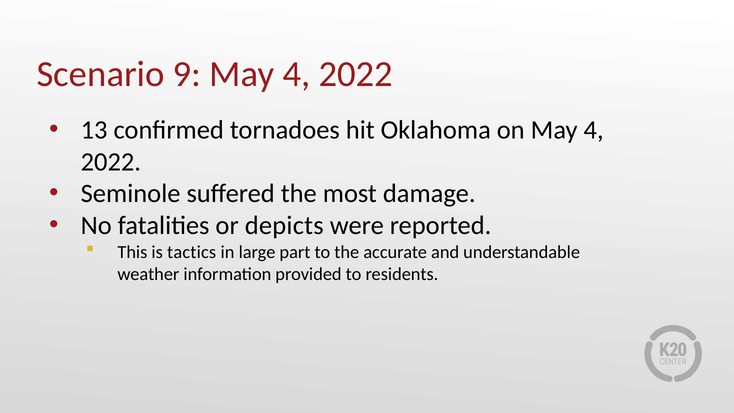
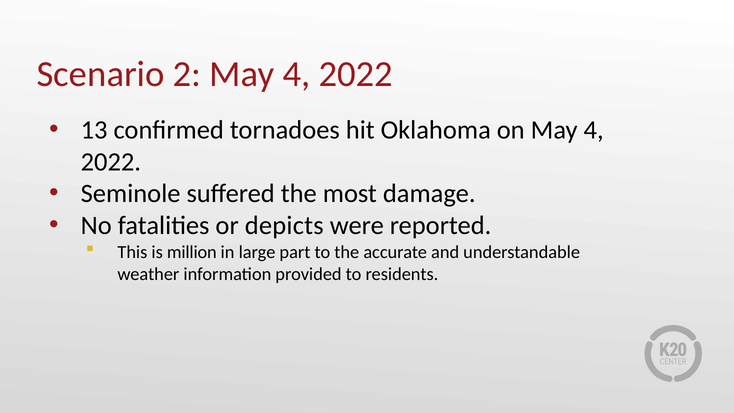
9: 9 -> 2
tactics: tactics -> million
